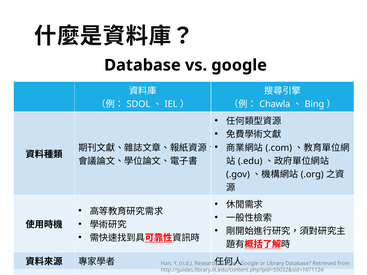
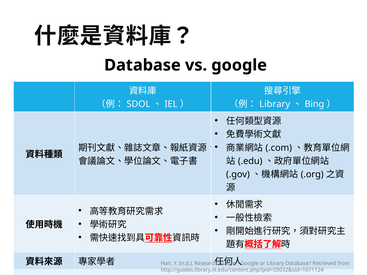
Chawla at (275, 104): Chawla -> Library
